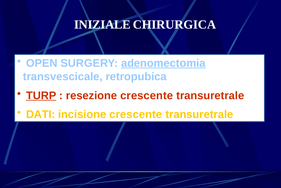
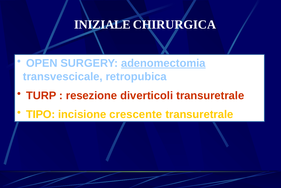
TURP underline: present -> none
resezione crescente: crescente -> diverticoli
DATI: DATI -> TIPO
